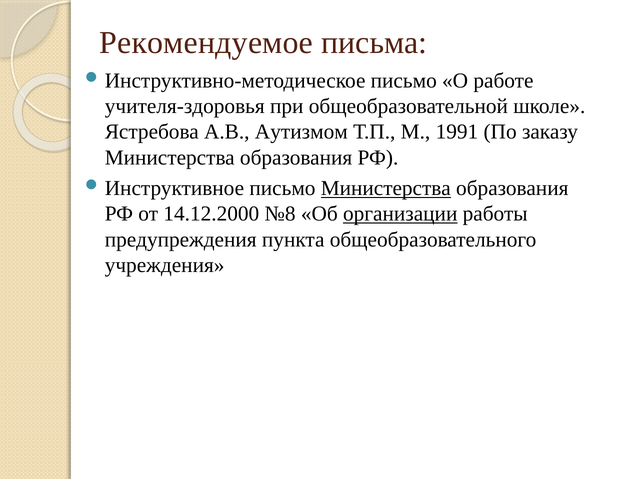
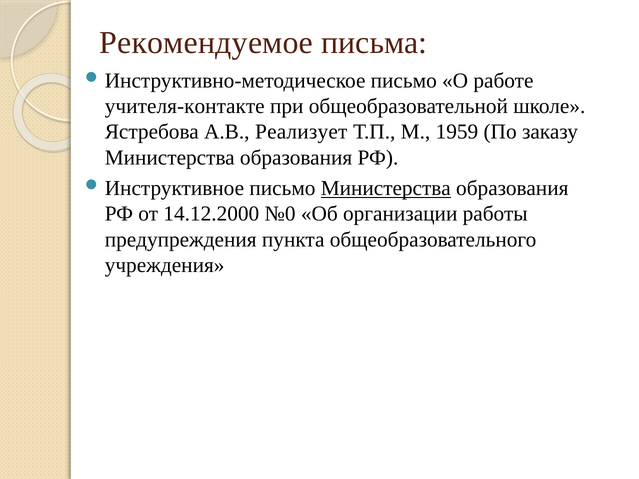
учителя-здоровья: учителя-здоровья -> учителя-контакте
Аутизмом: Аутизмом -> Реализует
1991: 1991 -> 1959
№8: №8 -> №0
организации underline: present -> none
